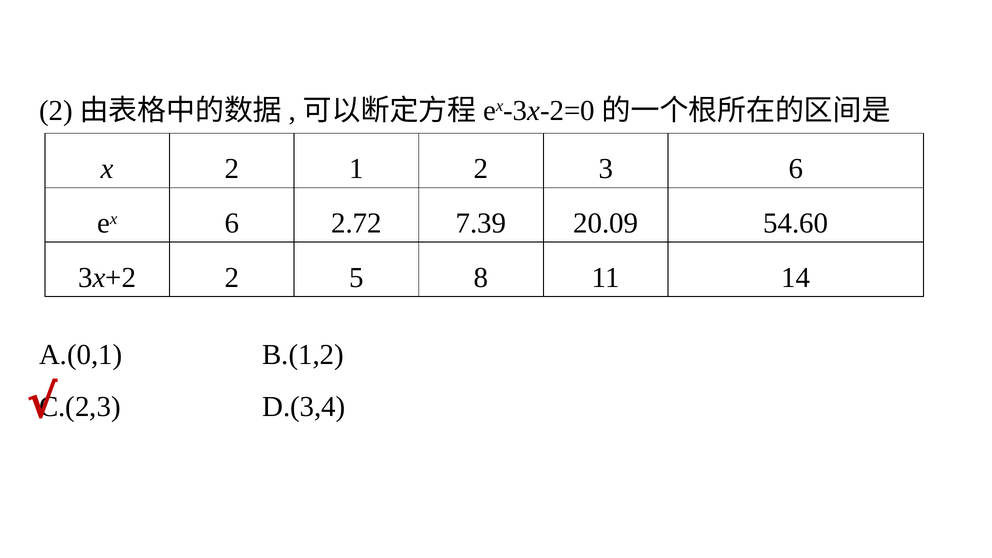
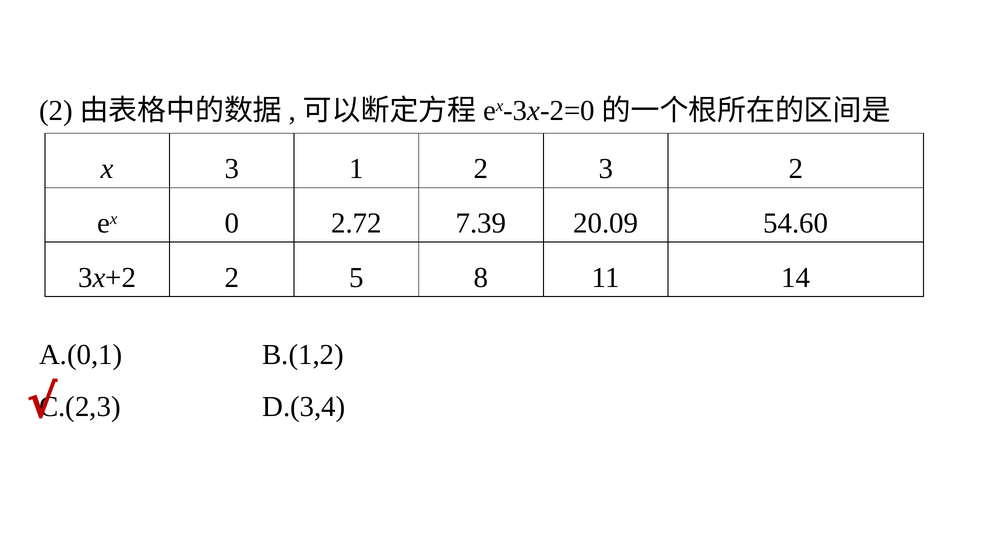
x 2: 2 -> 3
3 6: 6 -> 2
ex 6: 6 -> 0
